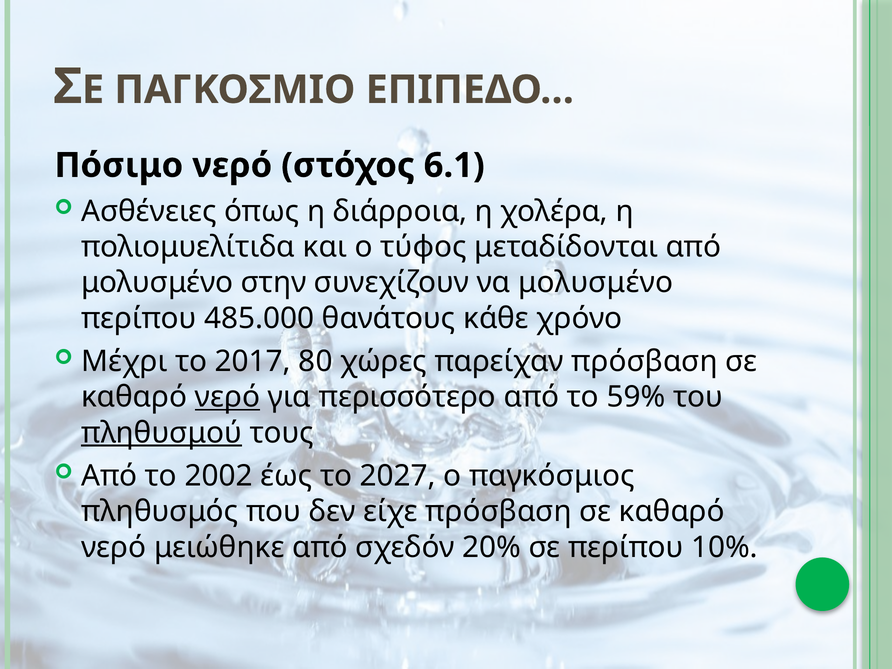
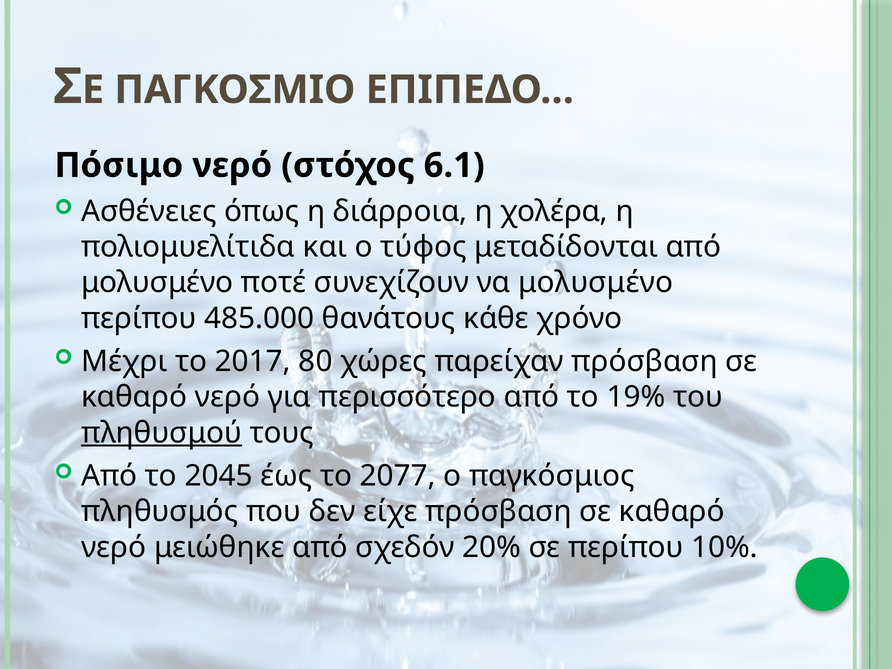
στην: στην -> ποτέ
νερό at (227, 397) underline: present -> none
59%: 59% -> 19%
2002: 2002 -> 2045
2027: 2027 -> 2077
